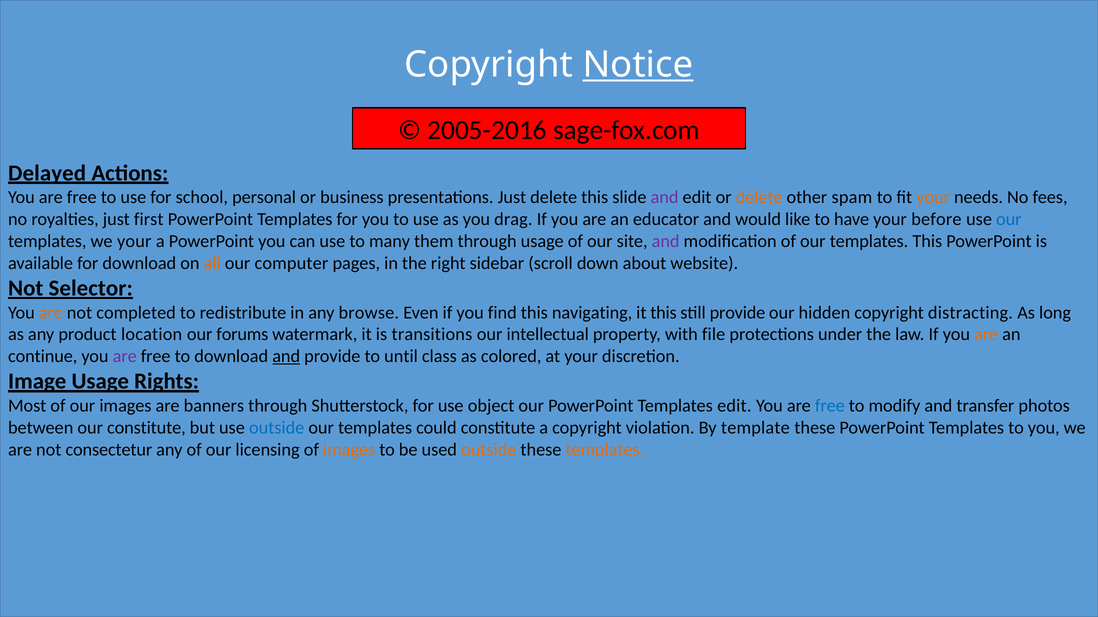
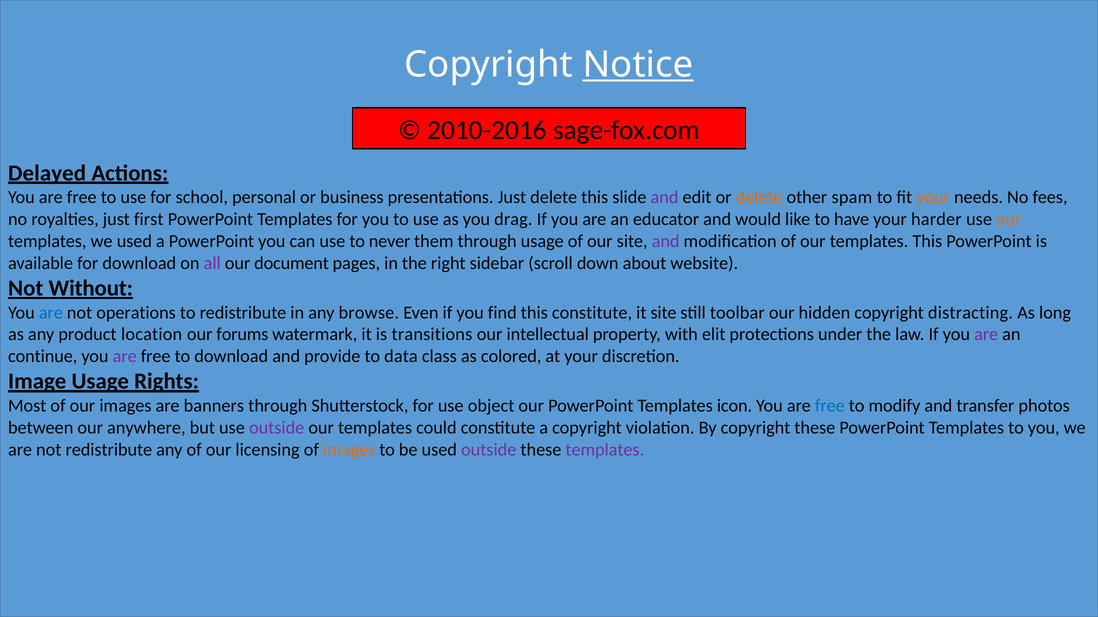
2005-2016: 2005-2016 -> 2010-2016
before: before -> harder
our at (1009, 219) colour: blue -> orange
we your: your -> used
many: many -> never
all colour: orange -> purple
computer: computer -> document
Selector: Selector -> Without
are at (51, 313) colour: orange -> blue
completed: completed -> operations
this navigating: navigating -> constitute
it this: this -> site
still provide: provide -> toolbar
file: file -> elit
are at (986, 335) colour: orange -> purple
and at (286, 357) underline: present -> none
until: until -> data
Templates edit: edit -> icon
our constitute: constitute -> anywhere
outside at (277, 428) colour: blue -> purple
By template: template -> copyright
not consectetur: consectetur -> redistribute
outside at (489, 450) colour: orange -> purple
templates at (605, 450) colour: orange -> purple
